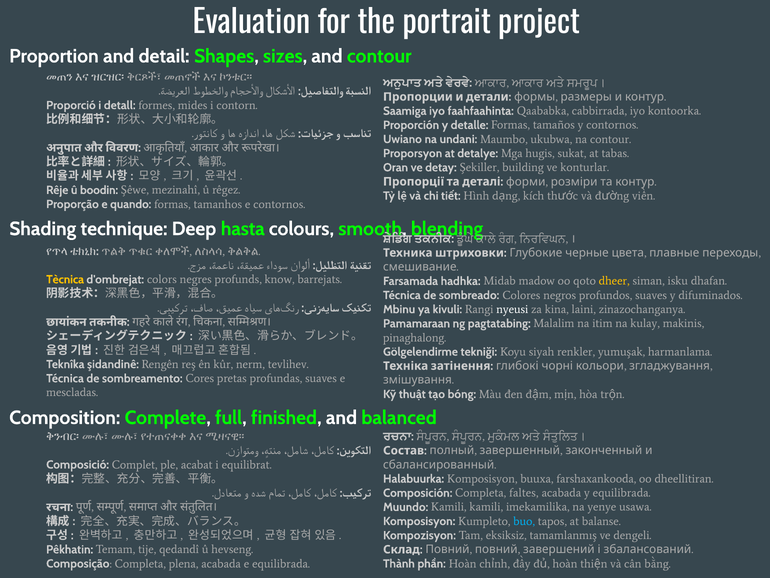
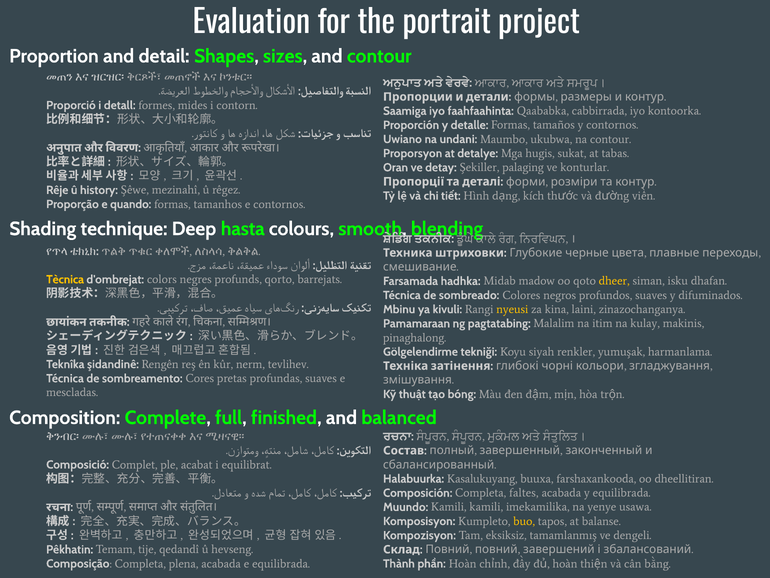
building: building -> palaging
boodin: boodin -> history
know: know -> qorto
nyeusi colour: white -> yellow
Halabuurka Komposisyon: Komposisyon -> Kasalukuyang
buo colour: light blue -> yellow
